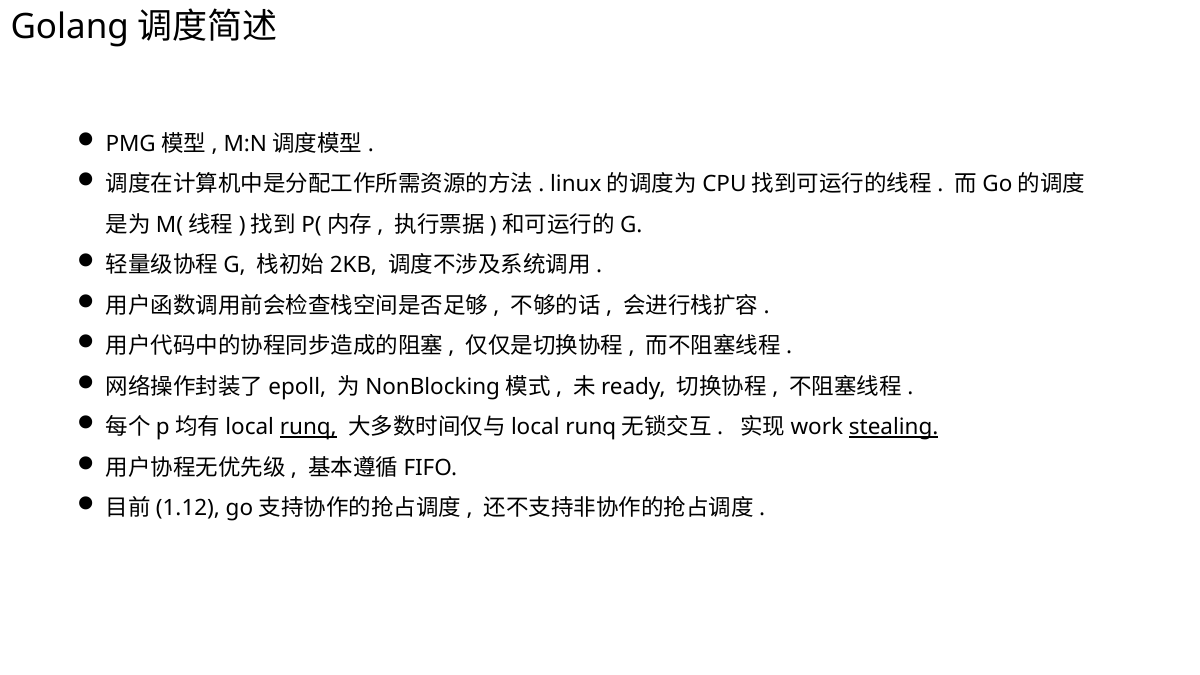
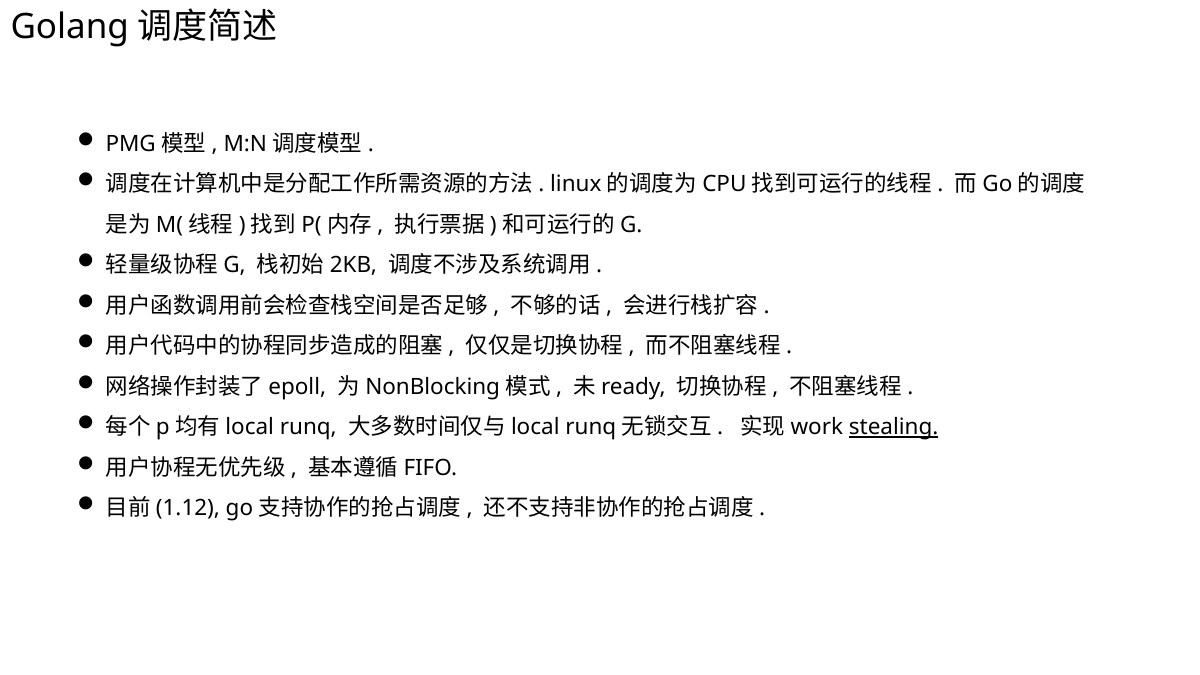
runq underline: present -> none
